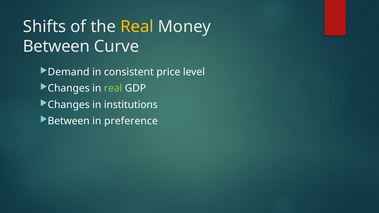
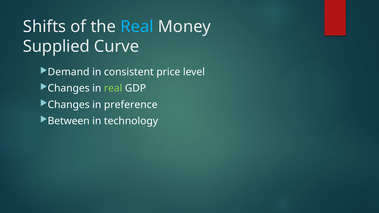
Real at (137, 27) colour: yellow -> light blue
Between at (56, 47): Between -> Supplied
institutions: institutions -> preference
preference: preference -> technology
